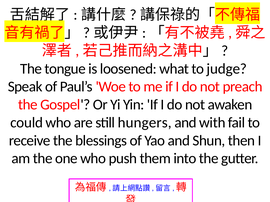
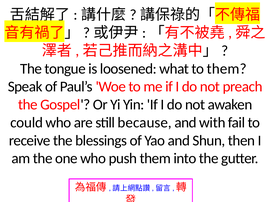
to judge: judge -> them
hungers: hungers -> because
